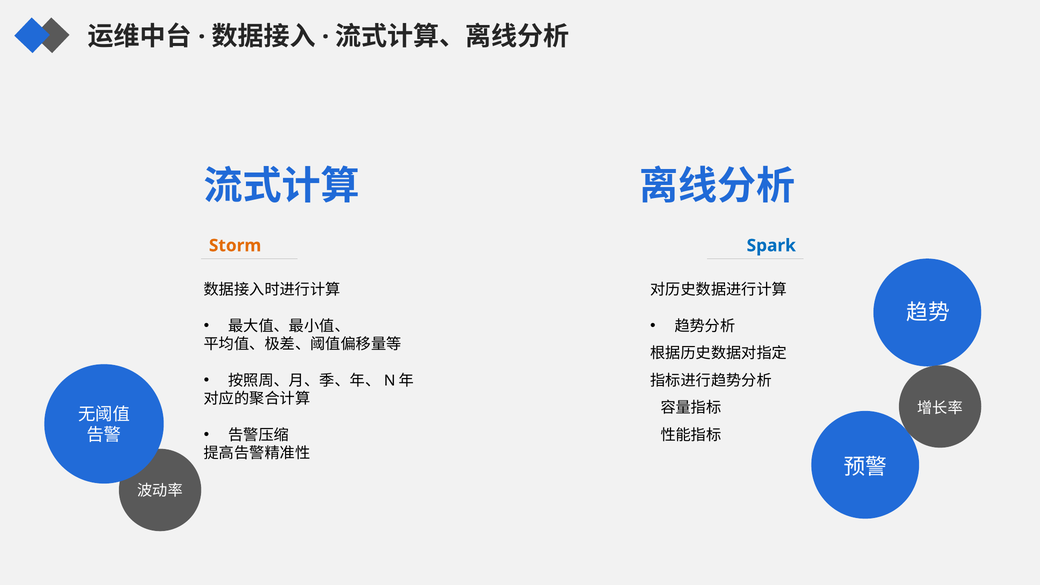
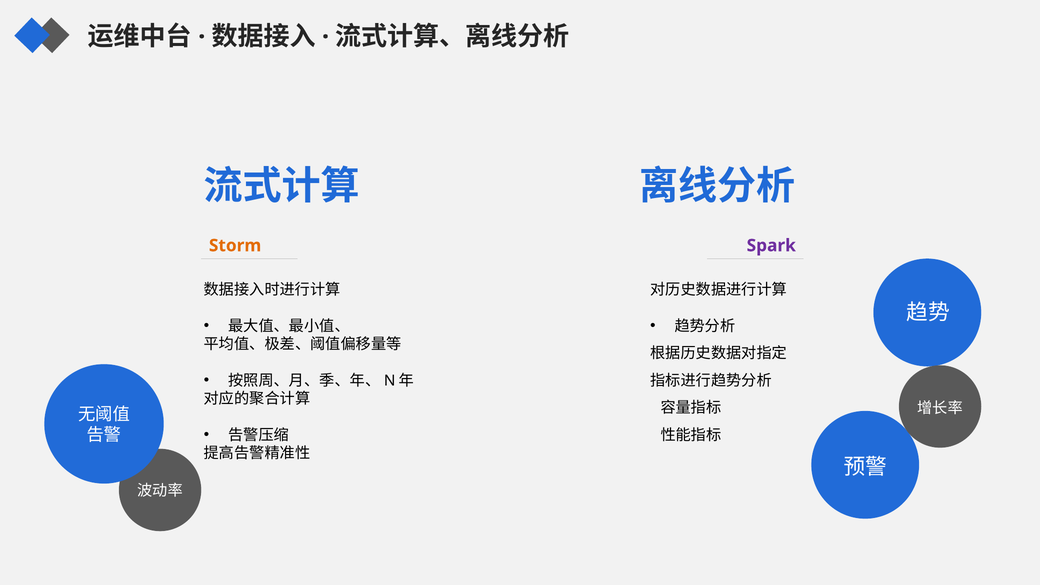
Spark colour: blue -> purple
